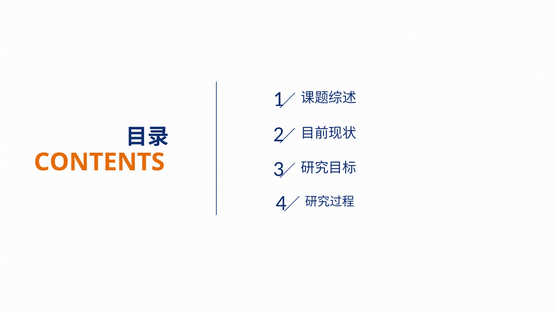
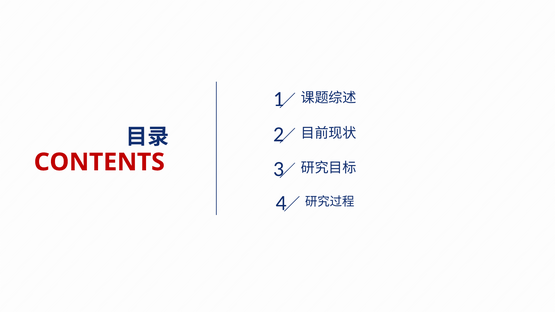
CONTENTS colour: orange -> red
